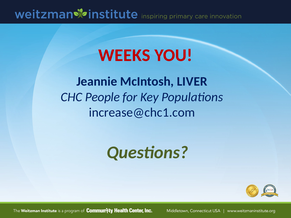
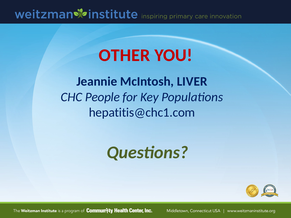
WEEKS: WEEKS -> OTHER
increase@chc1.com: increase@chc1.com -> hepatitis@chc1.com
